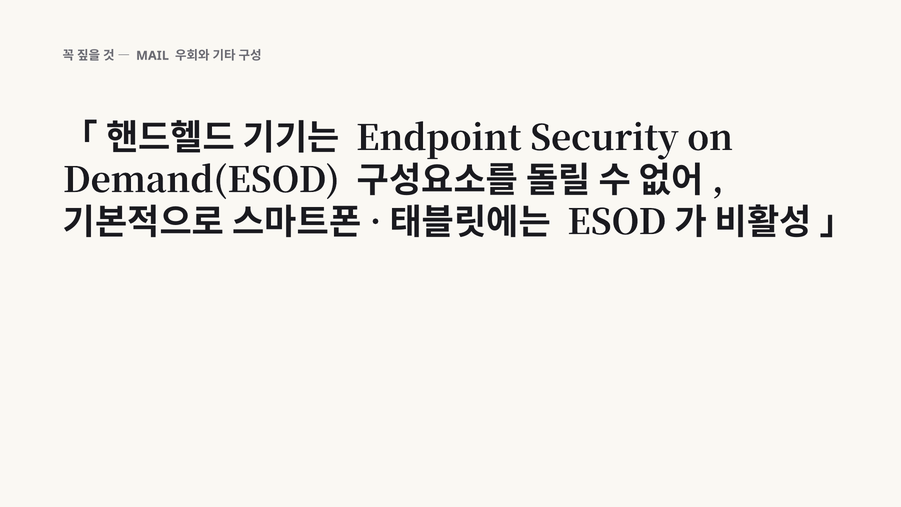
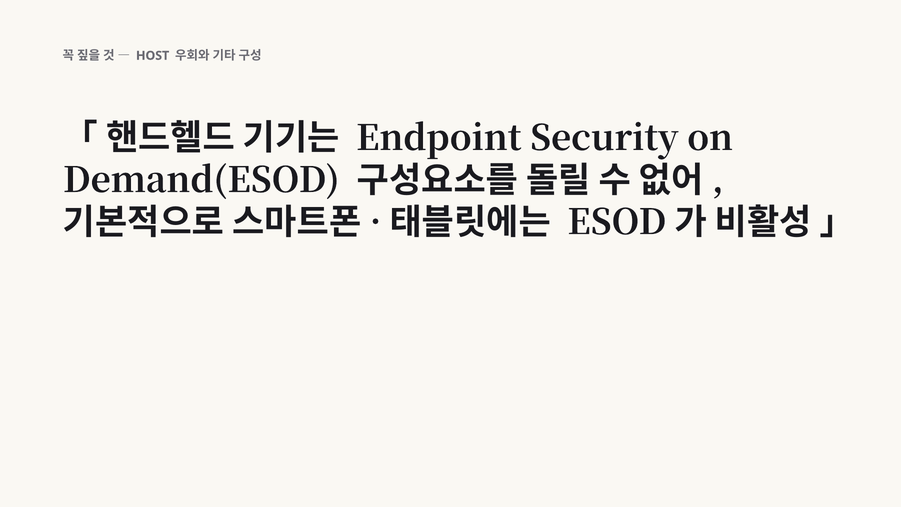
MAIL: MAIL -> HOST
